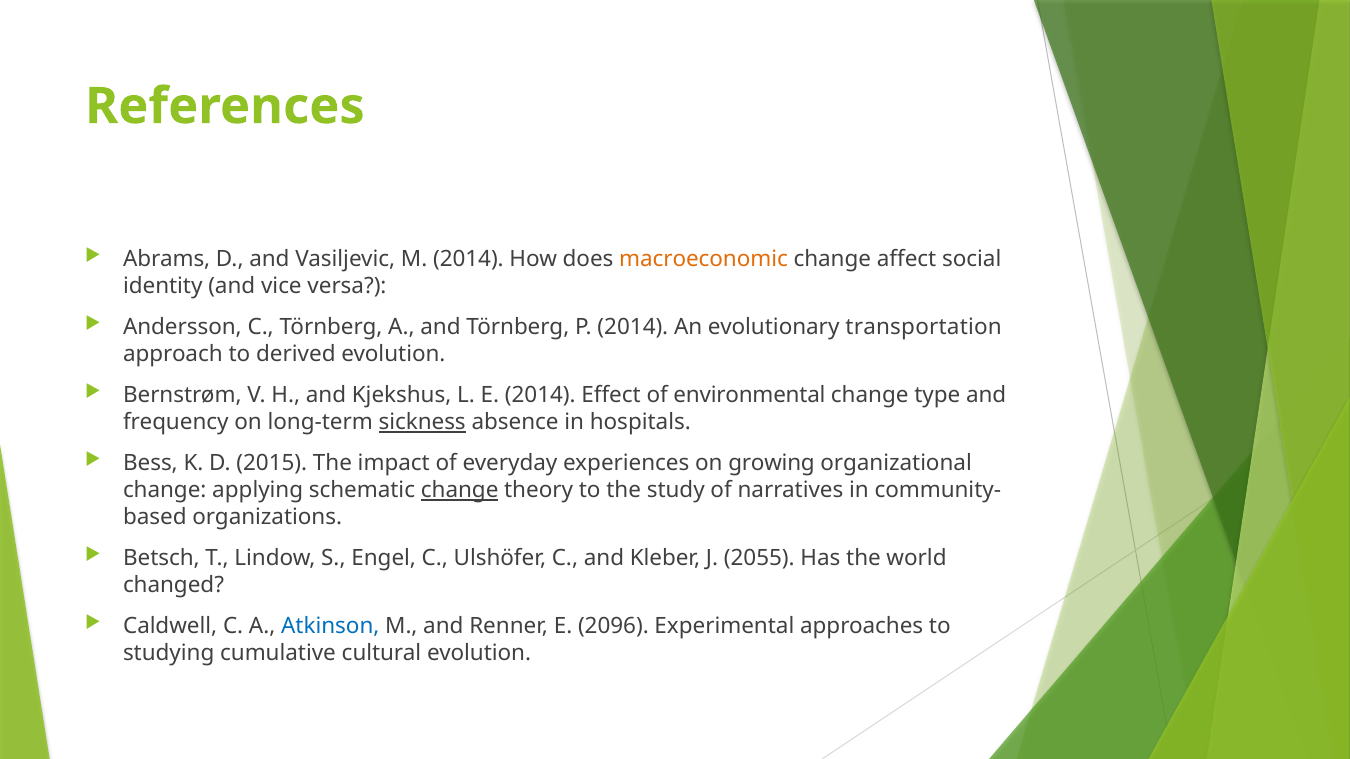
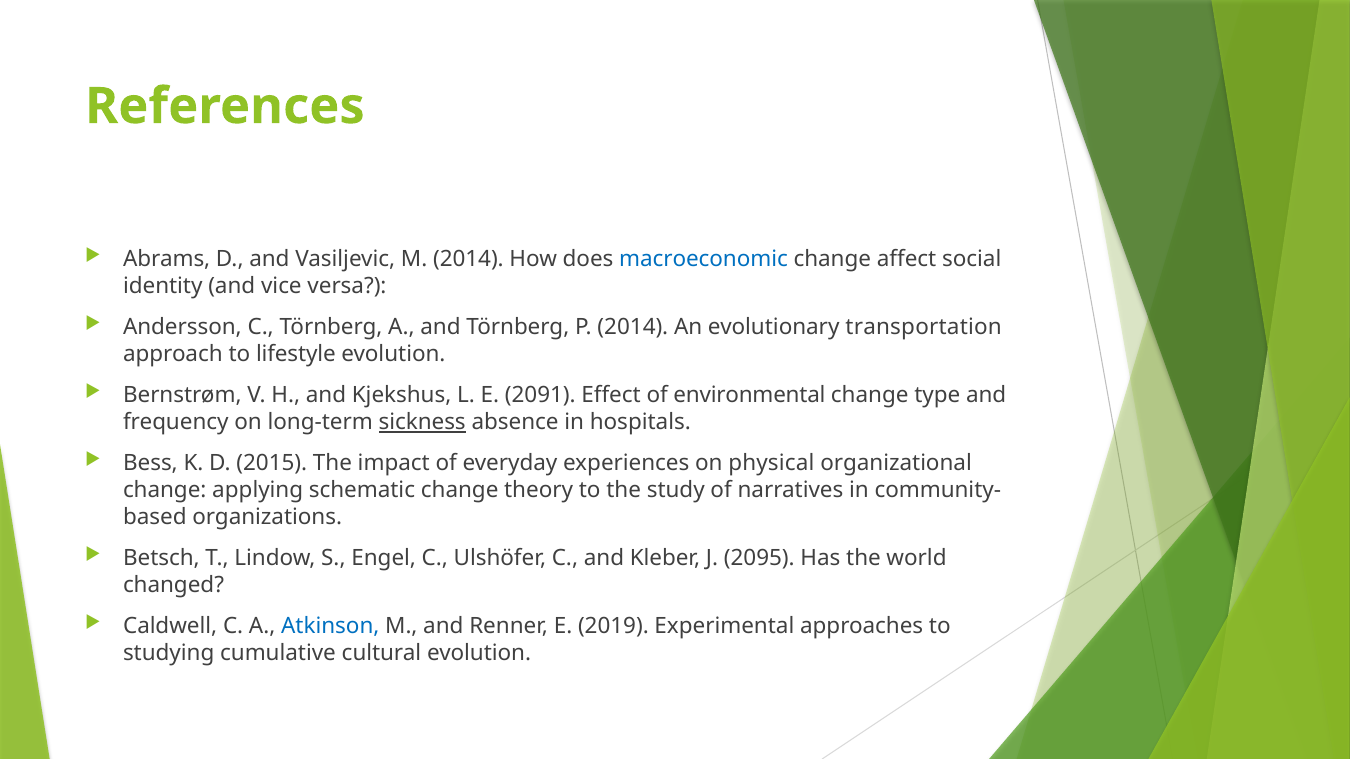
macroeconomic colour: orange -> blue
derived: derived -> lifestyle
E 2014: 2014 -> 2091
growing: growing -> physical
change at (460, 490) underline: present -> none
2055: 2055 -> 2095
2096: 2096 -> 2019
